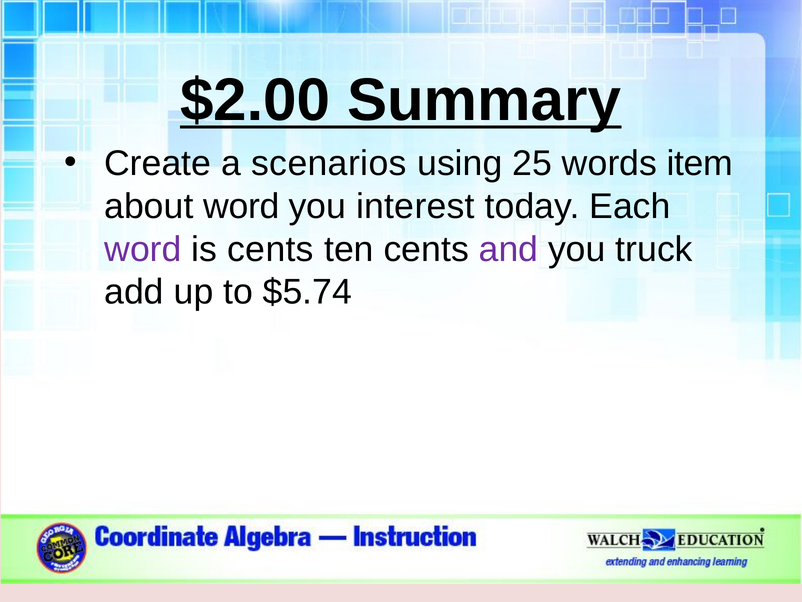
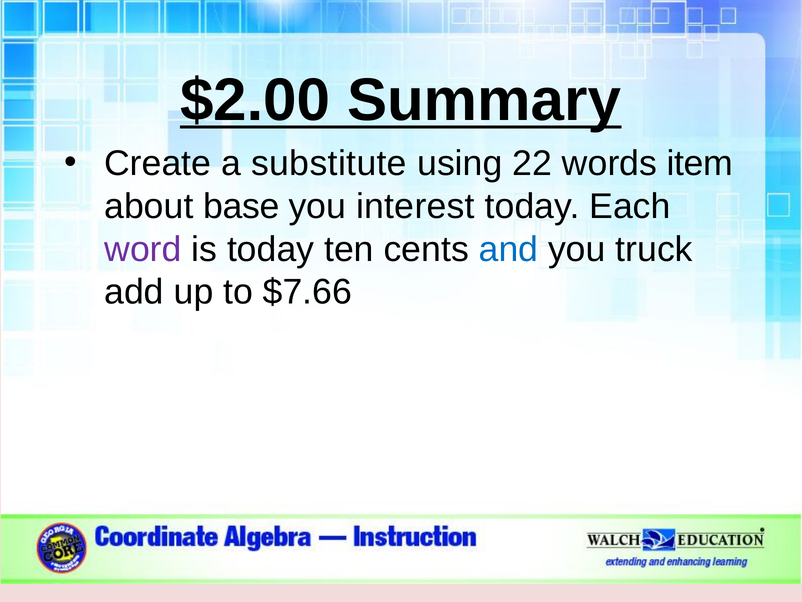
scenarios: scenarios -> substitute
25: 25 -> 22
about word: word -> base
is cents: cents -> today
and colour: purple -> blue
$5.74: $5.74 -> $7.66
